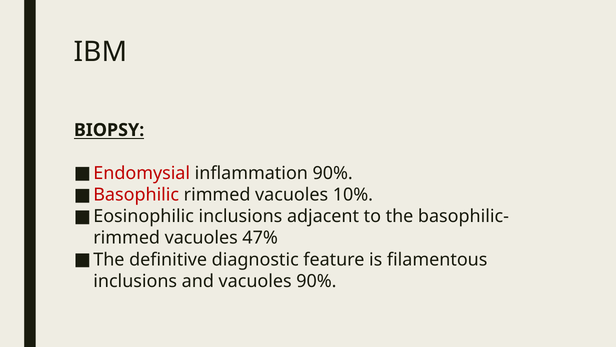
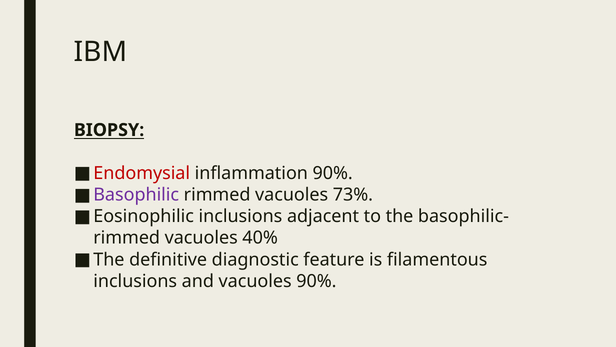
Basophilic colour: red -> purple
10%: 10% -> 73%
47%: 47% -> 40%
